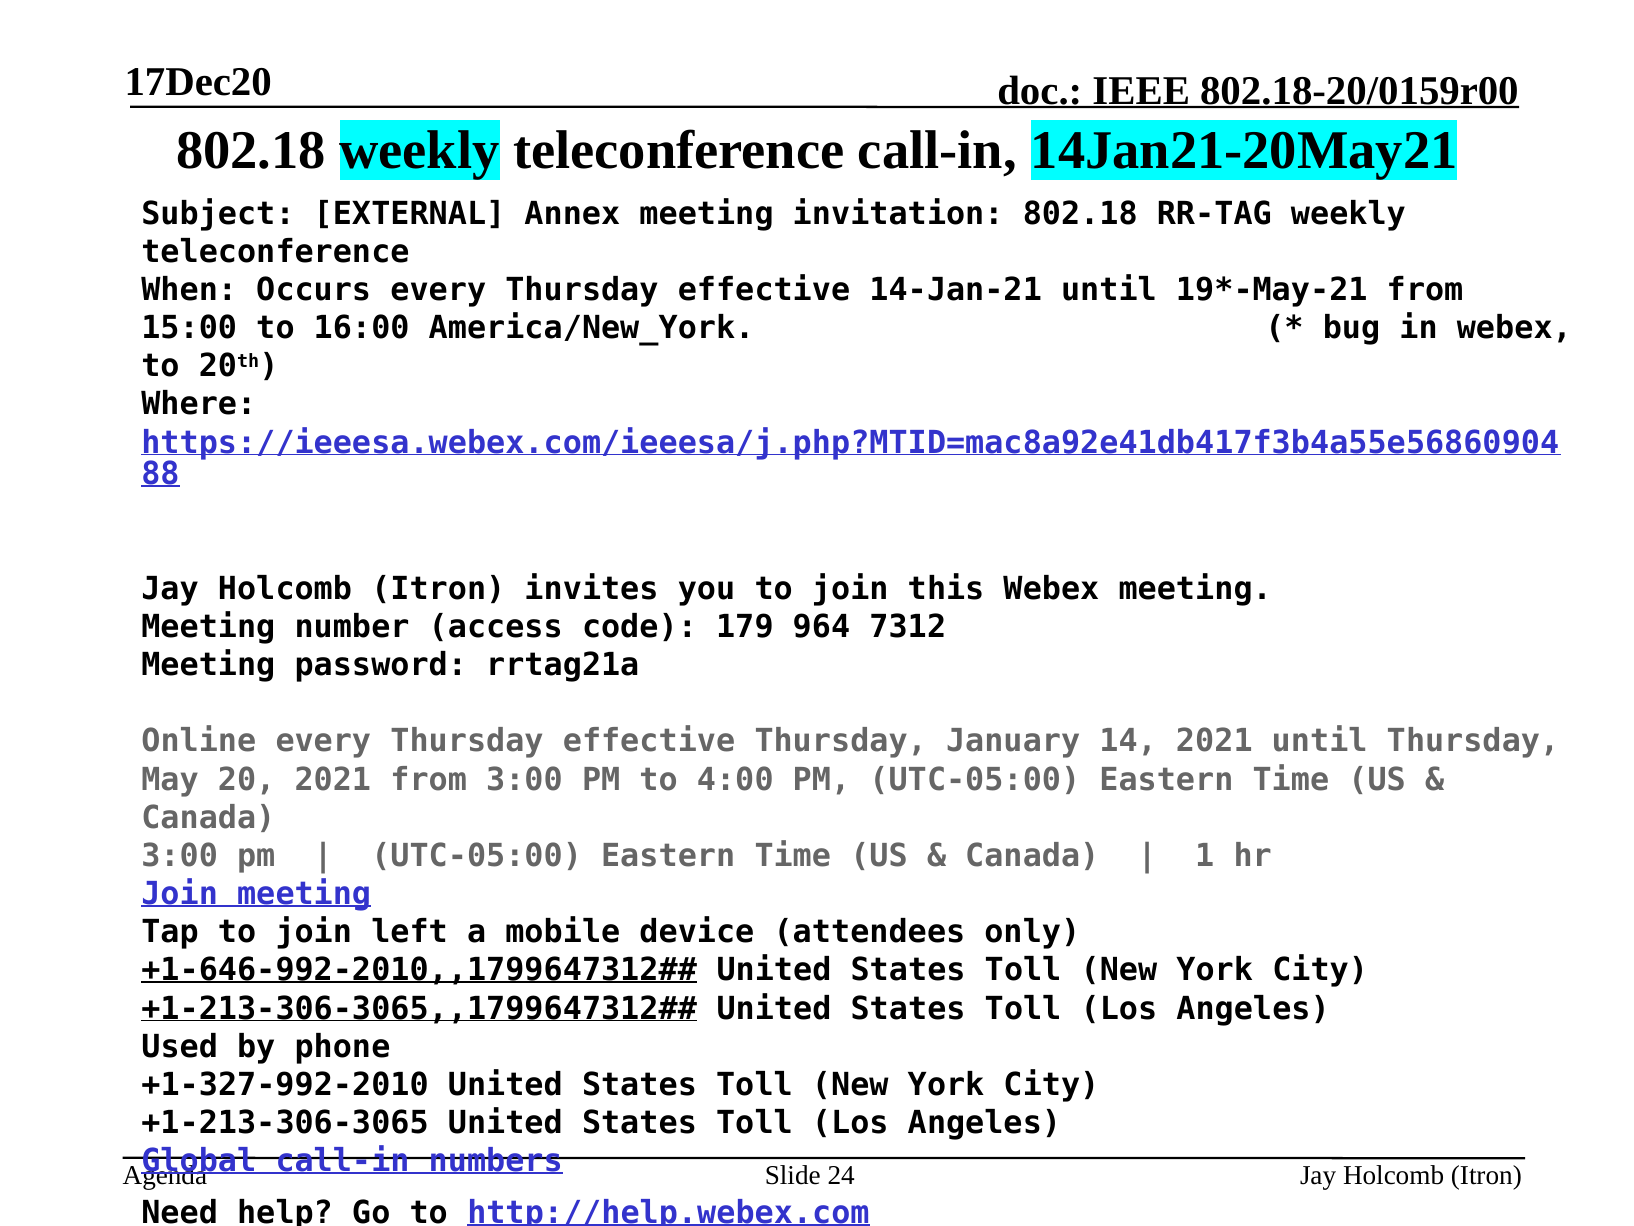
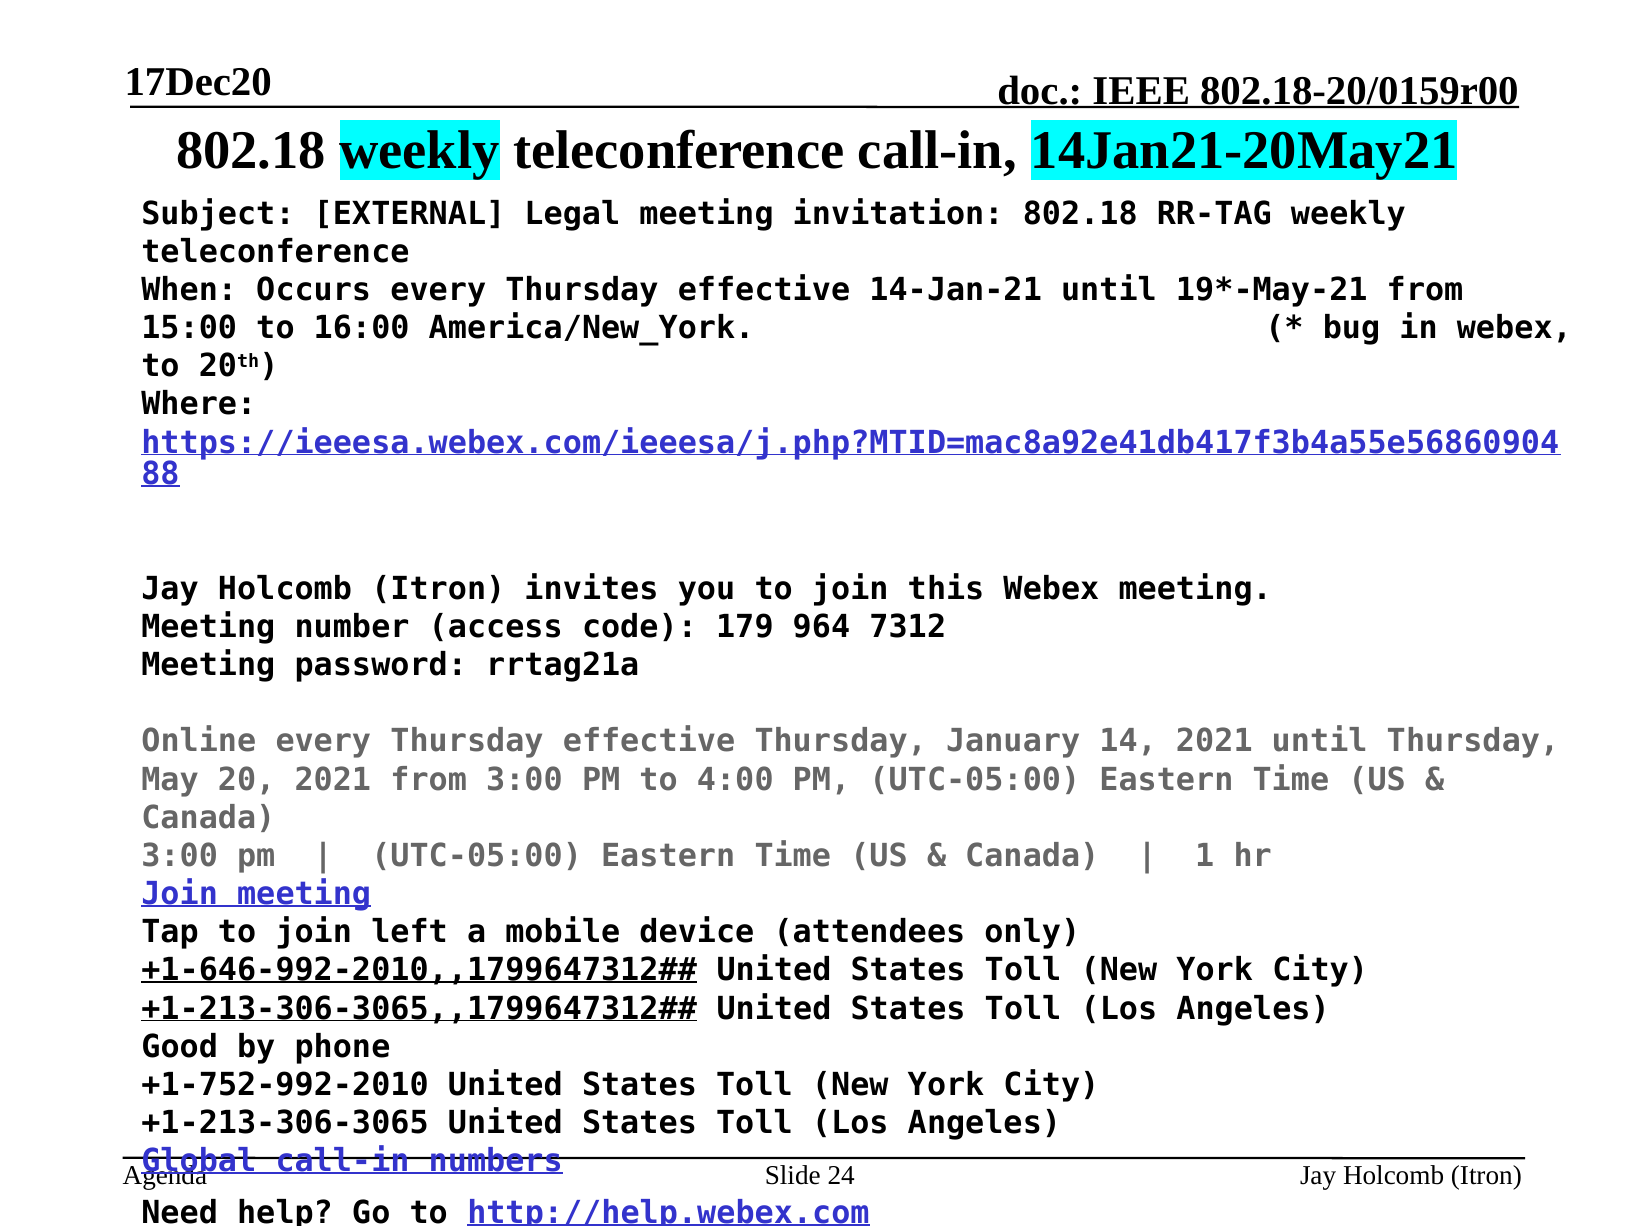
EXTERNAL Annex: Annex -> Legal
Used: Used -> Good
+1-327-992-2010: +1-327-992-2010 -> +1-752-992-2010
